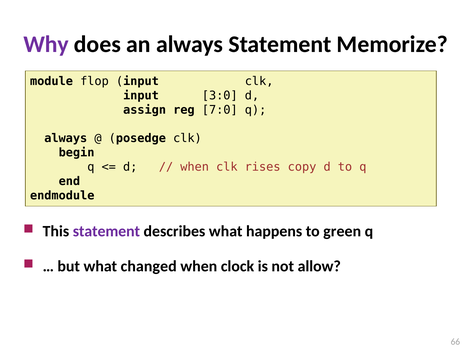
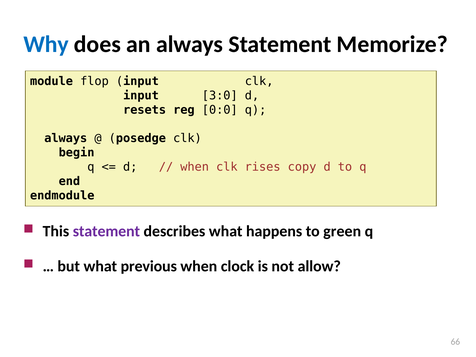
Why colour: purple -> blue
assign: assign -> resets
7:0: 7:0 -> 0:0
changed: changed -> previous
